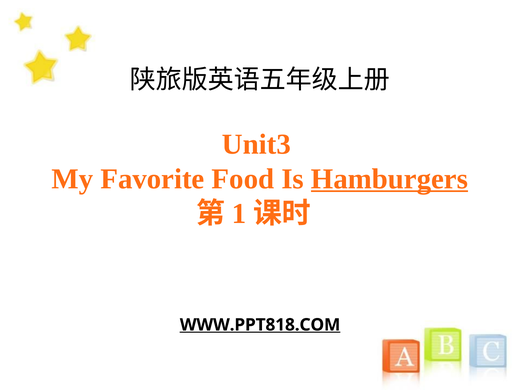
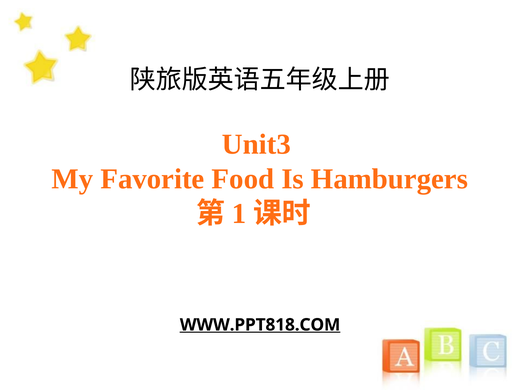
Hamburgers underline: present -> none
